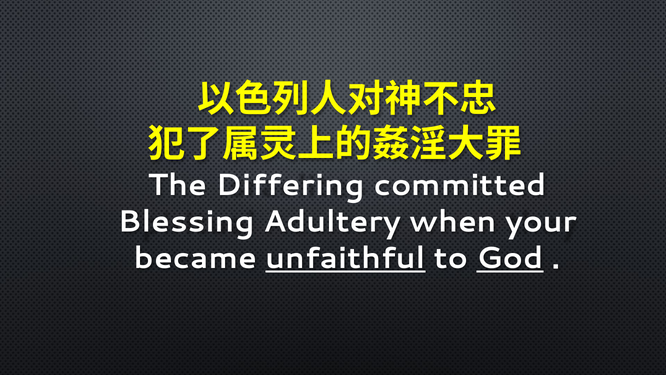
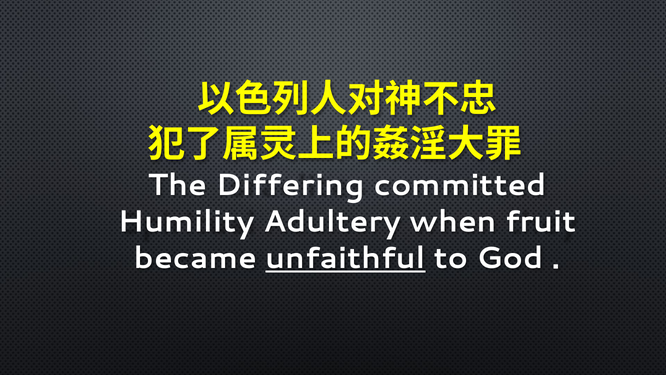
Blessing: Blessing -> Humility
your: your -> fruit
God underline: present -> none
